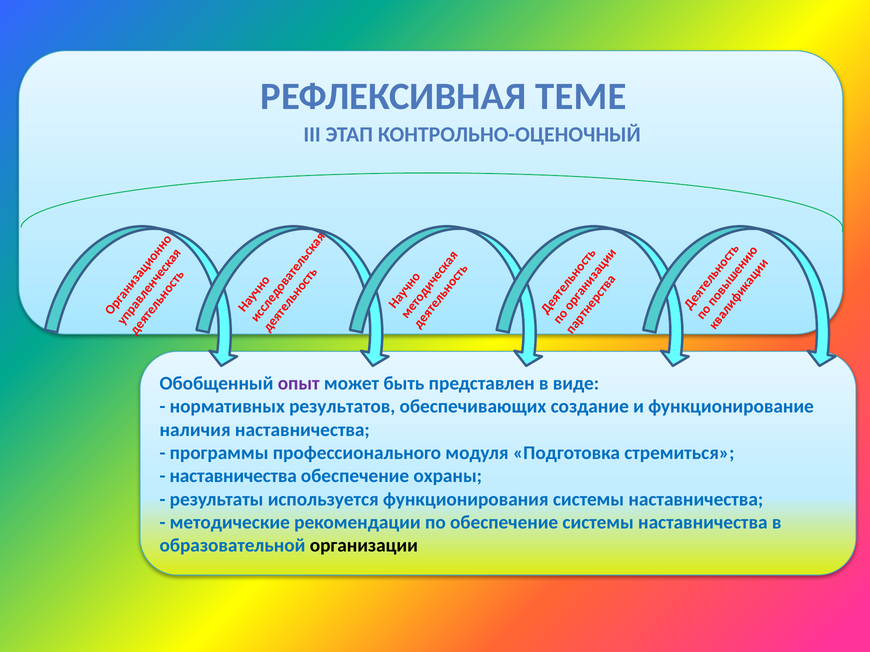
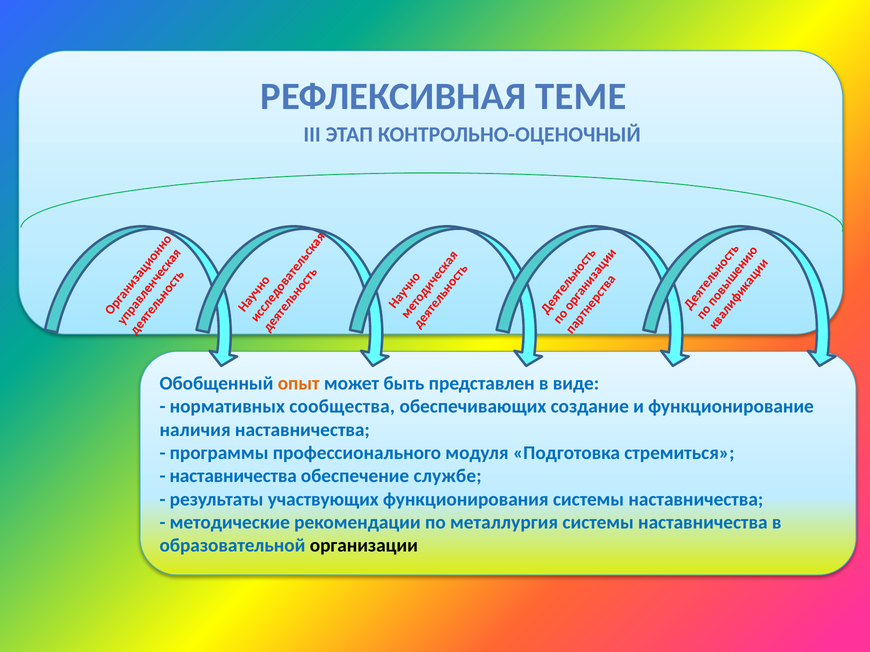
опыт colour: purple -> orange
результатов: результатов -> сообщества
охраны: охраны -> службе
используется: используется -> участвующих
по обеспечение: обеспечение -> металлургия
